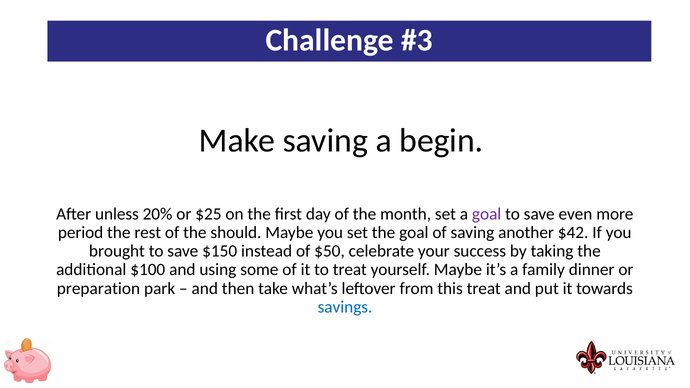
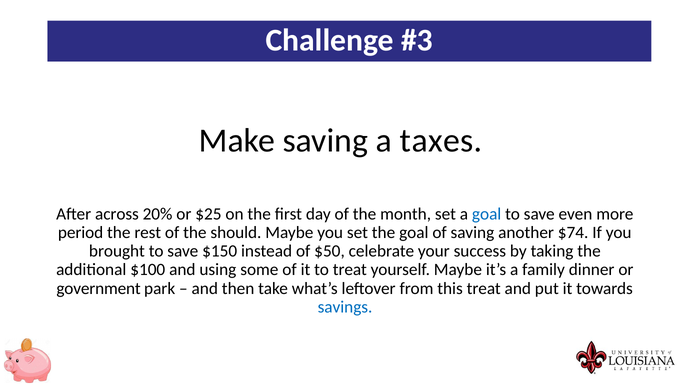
begin: begin -> taxes
unless: unless -> across
goal at (487, 214) colour: purple -> blue
$42: $42 -> $74
preparation: preparation -> government
